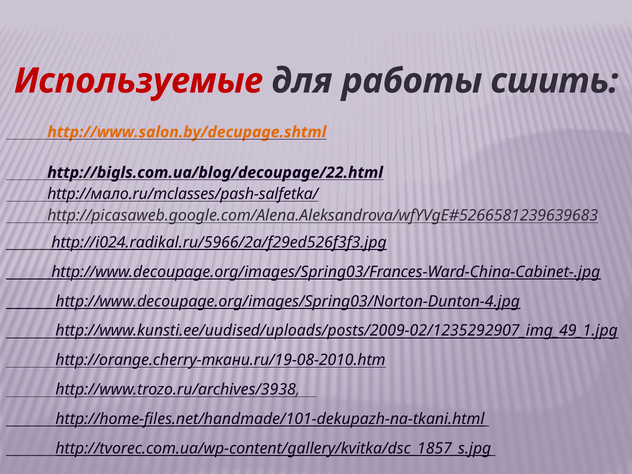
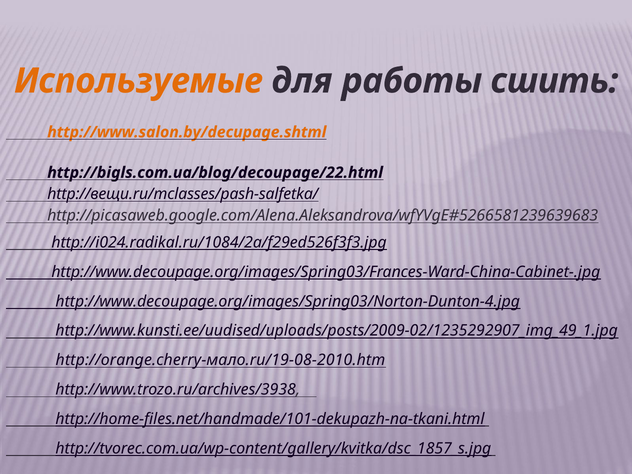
Используемые colour: red -> orange
http://мало.ru/mclasses/pash-salfetka/: http://мало.ru/mclasses/pash-salfetka/ -> http://вещи.ru/mclasses/pash-salfetka/
http://i024.radikal.ru/5966/2a/f29ed526f3f3.jpg: http://i024.radikal.ru/5966/2a/f29ed526f3f3.jpg -> http://i024.radikal.ru/1084/2a/f29ed526f3f3.jpg
http://orange.cherry-ткани.ru/19-08-2010.htm: http://orange.cherry-ткани.ru/19-08-2010.htm -> http://orange.cherry-мало.ru/19-08-2010.htm
